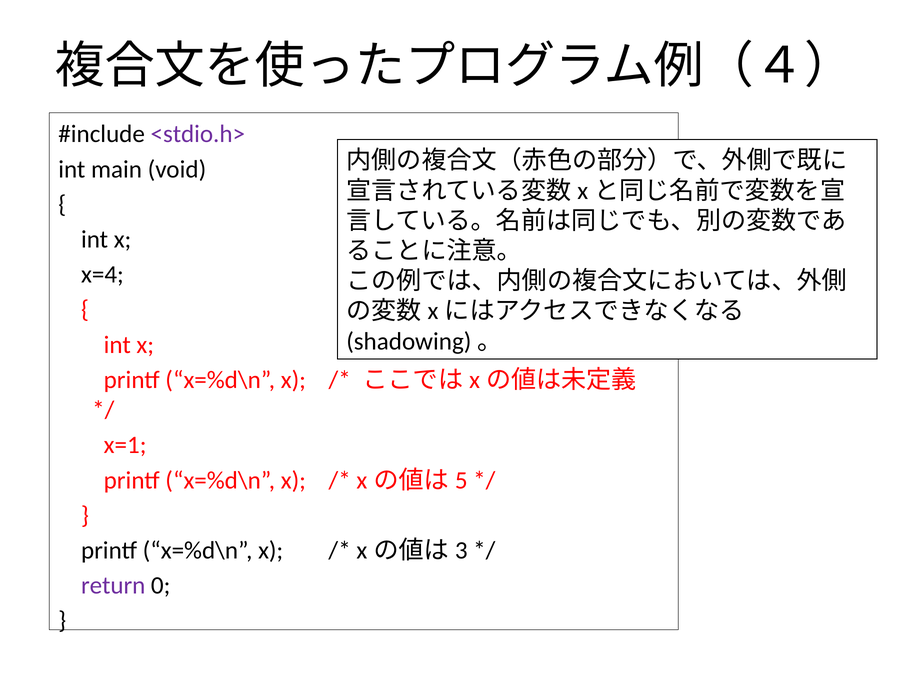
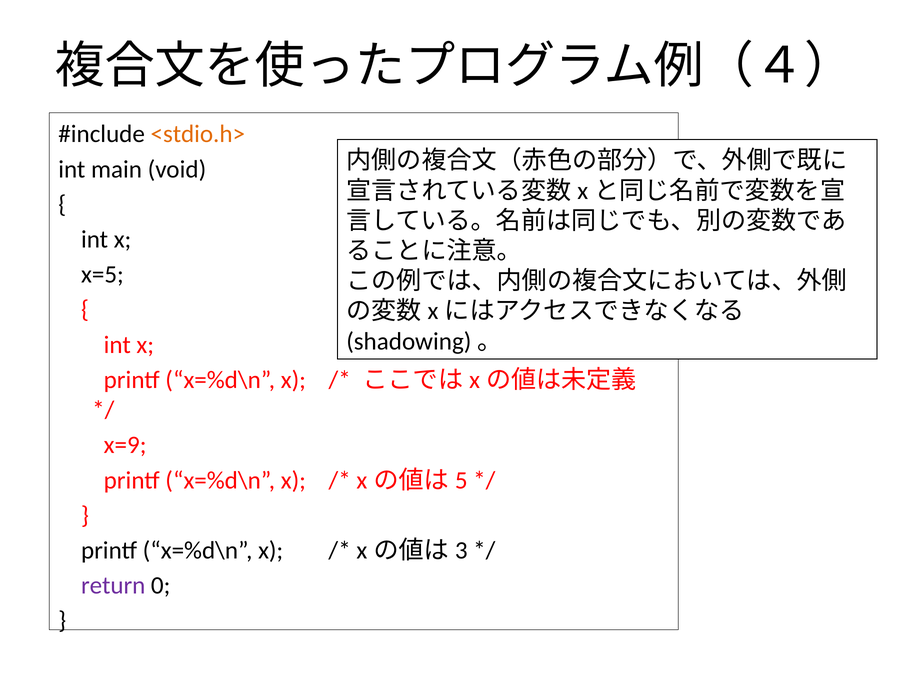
<stdio.h> colour: purple -> orange
x=4: x=4 -> x=5
x=1: x=1 -> x=9
